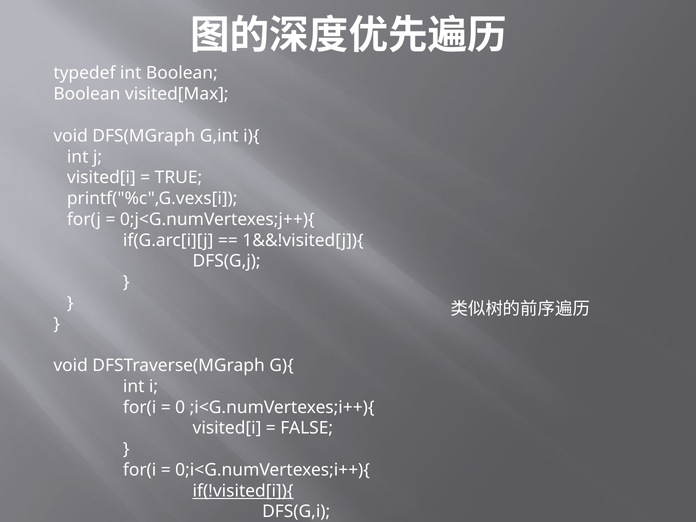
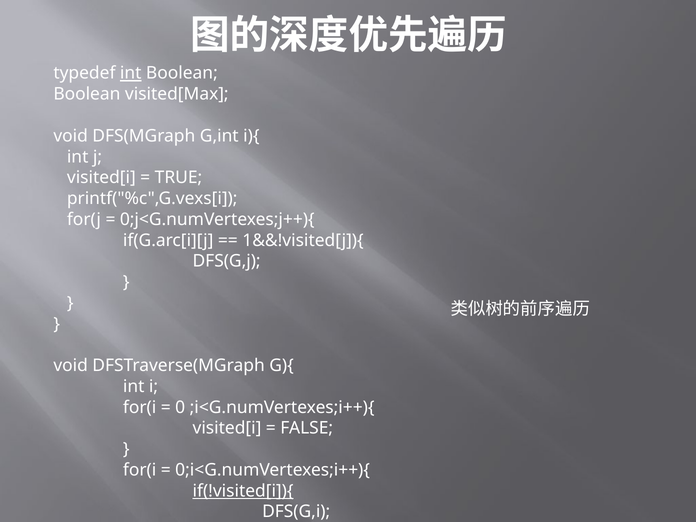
int at (131, 73) underline: none -> present
